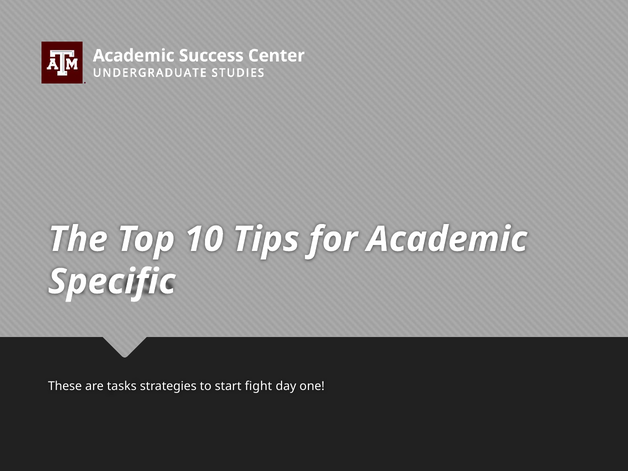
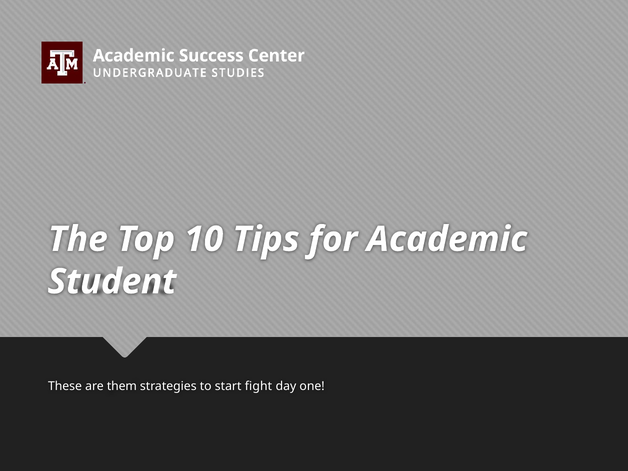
Specific: Specific -> Student
tasks: tasks -> them
